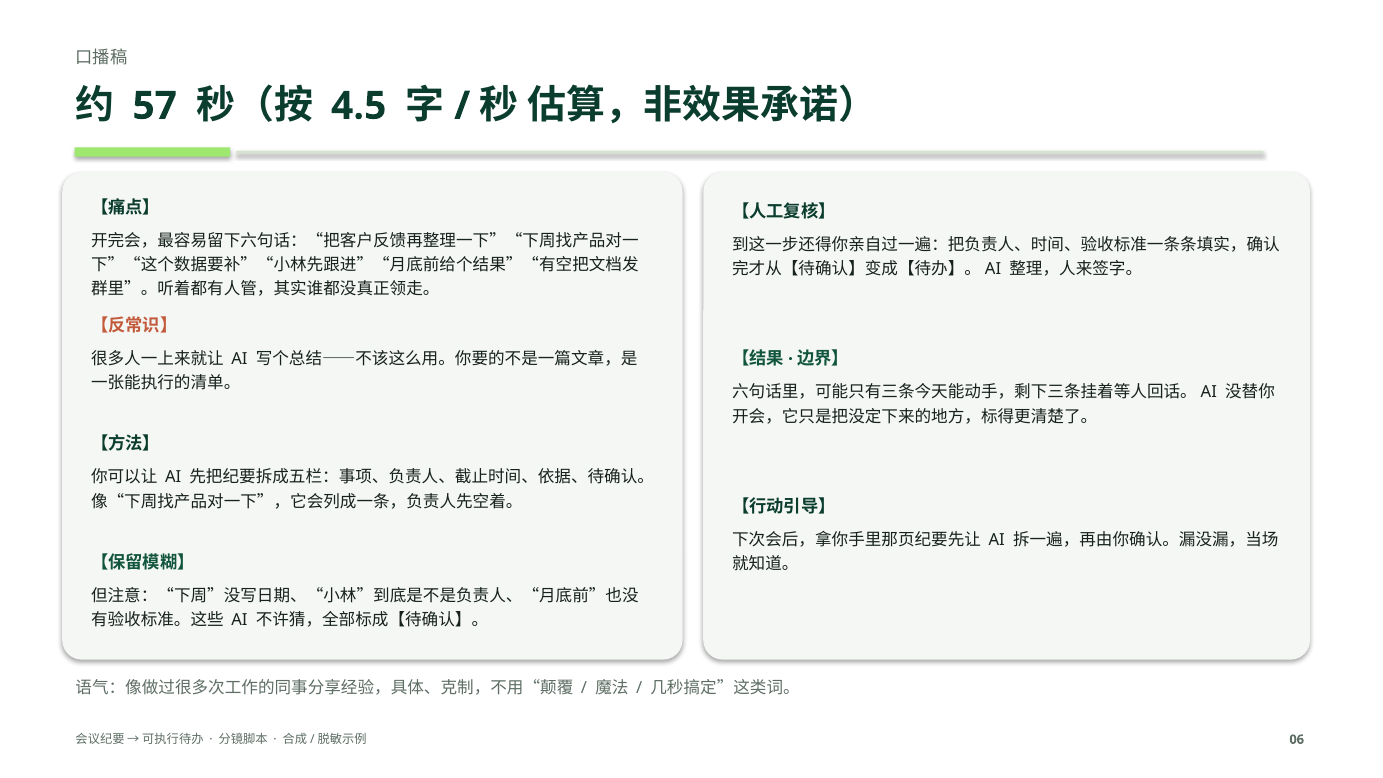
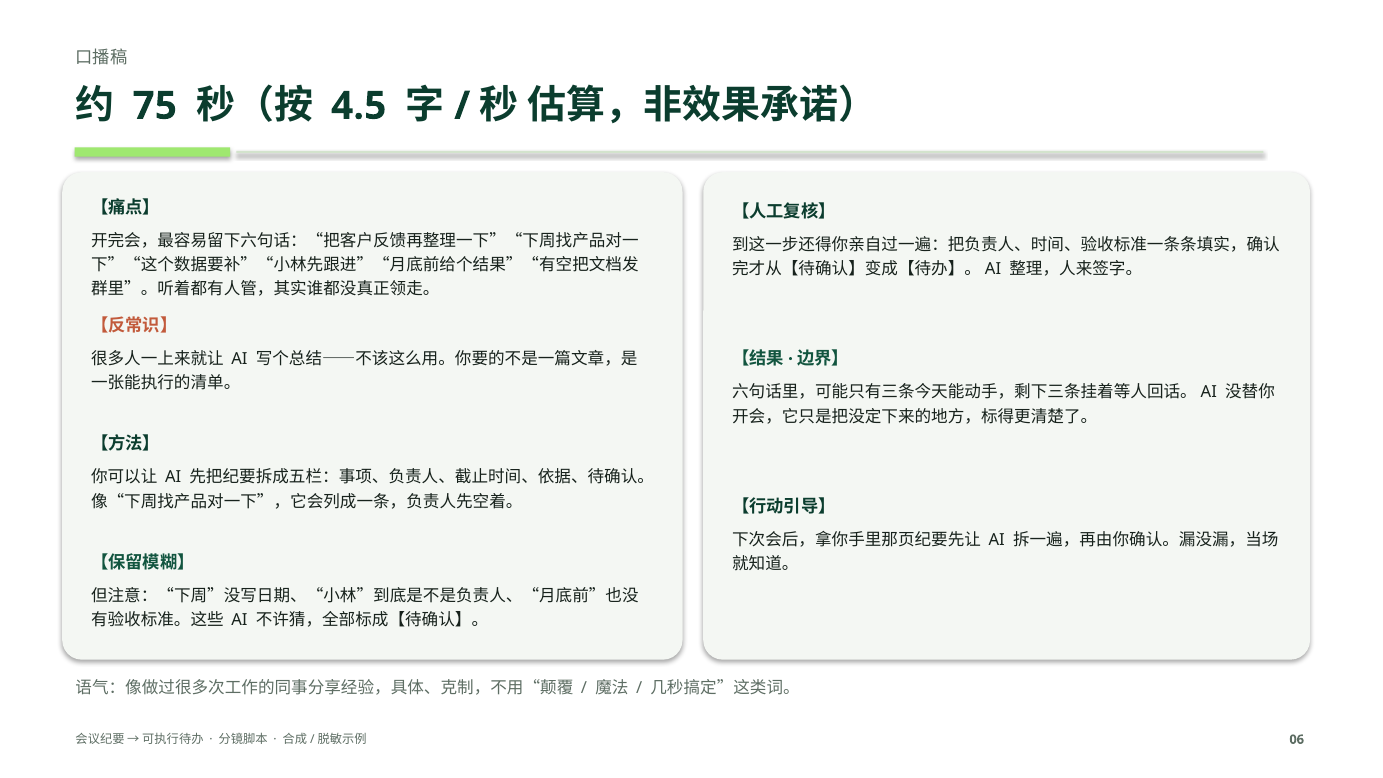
57: 57 -> 75
